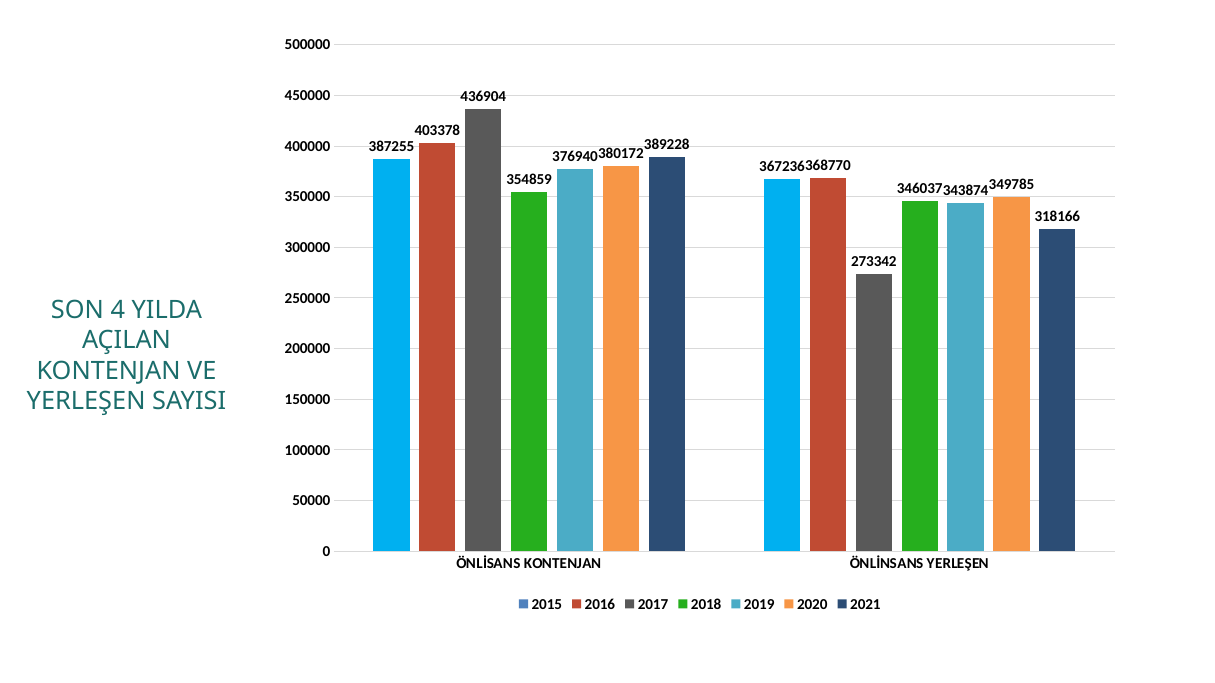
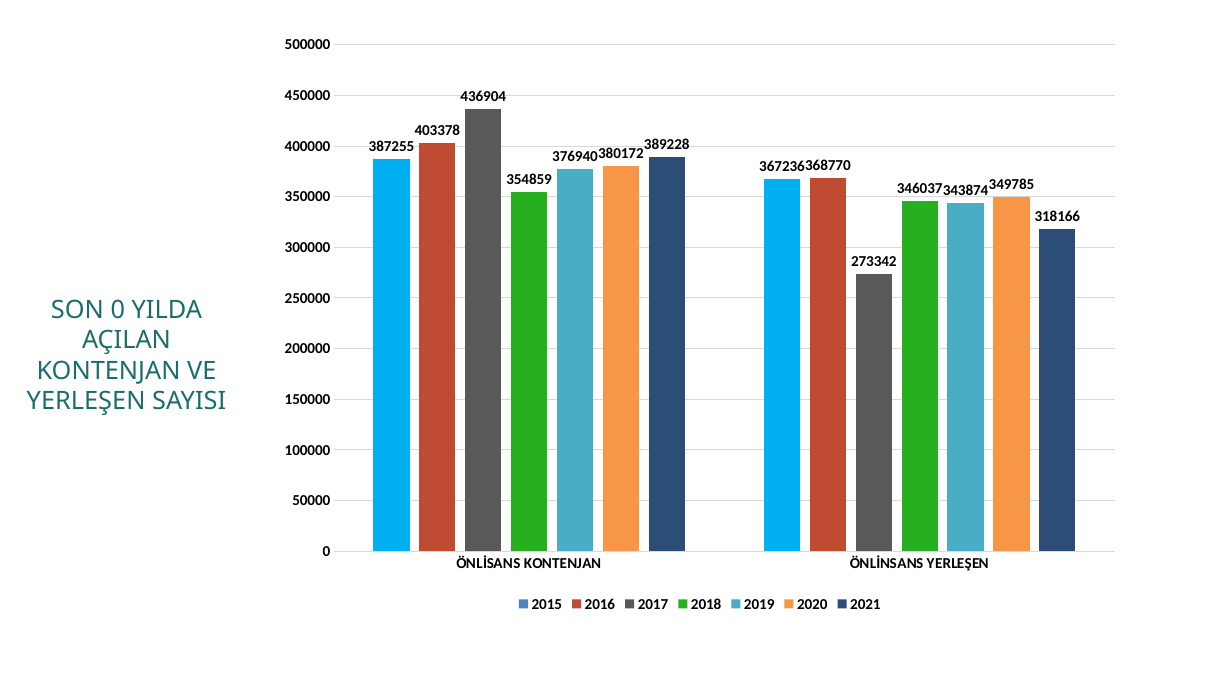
SON 4: 4 -> 0
